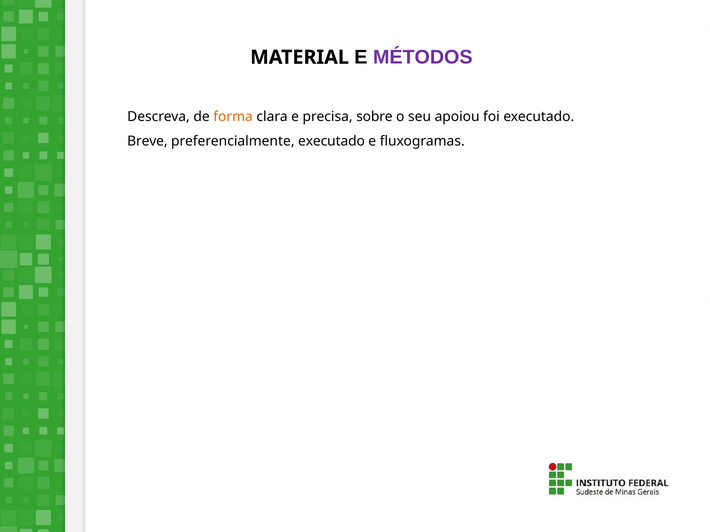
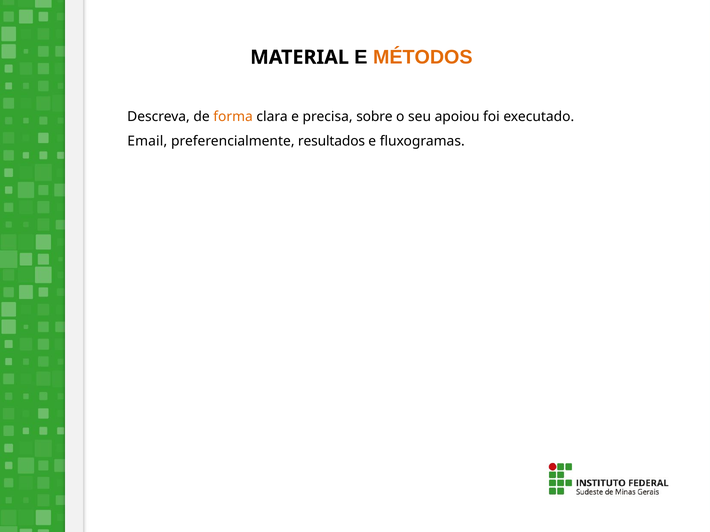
MÉTODOS colour: purple -> orange
Breve: Breve -> Email
preferencialmente executado: executado -> resultados
